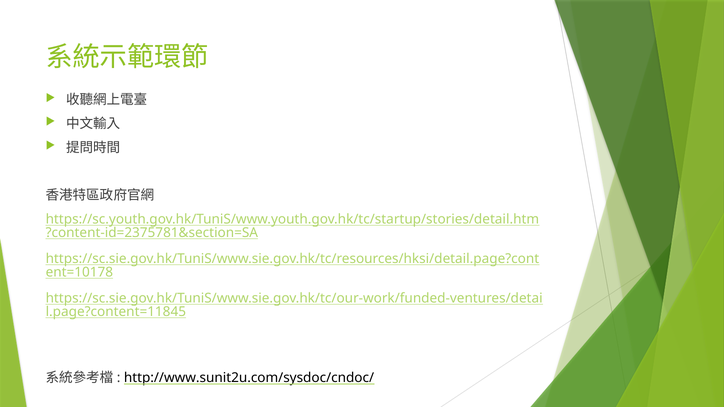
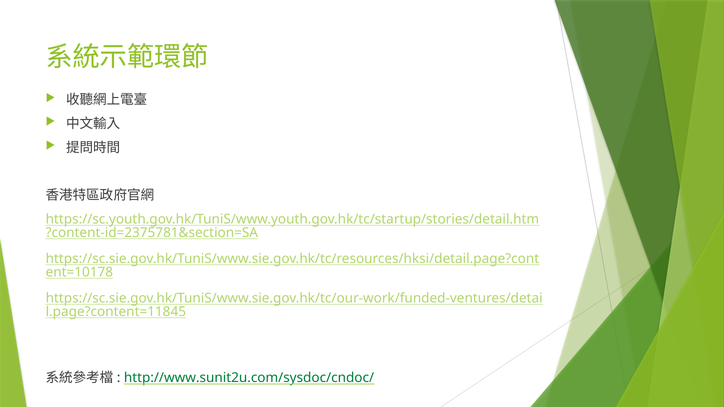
http://www.sunit2u.com/sysdoc/cndoc/ colour: black -> green
